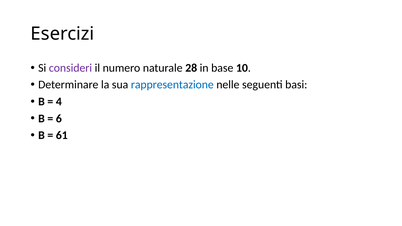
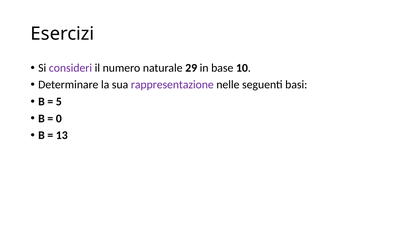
28: 28 -> 29
rappresentazione colour: blue -> purple
4: 4 -> 5
6: 6 -> 0
61: 61 -> 13
